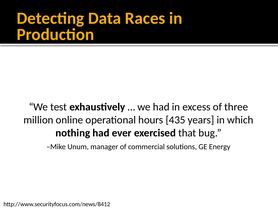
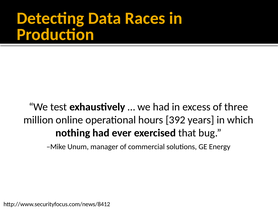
435: 435 -> 392
